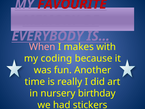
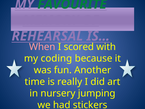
FAVOURITE colour: red -> green
EVERYBODY: EVERYBODY -> REHEARSAL
makes: makes -> scored
birthday: birthday -> jumping
